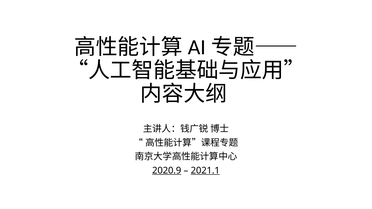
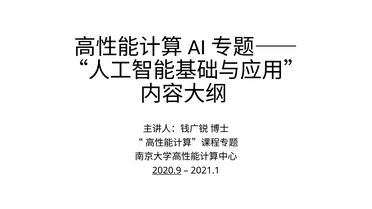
2021.1 underline: present -> none
